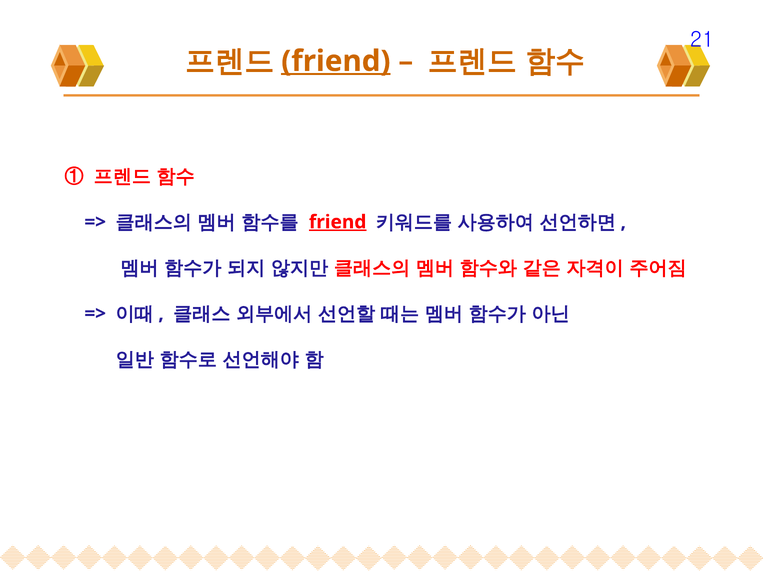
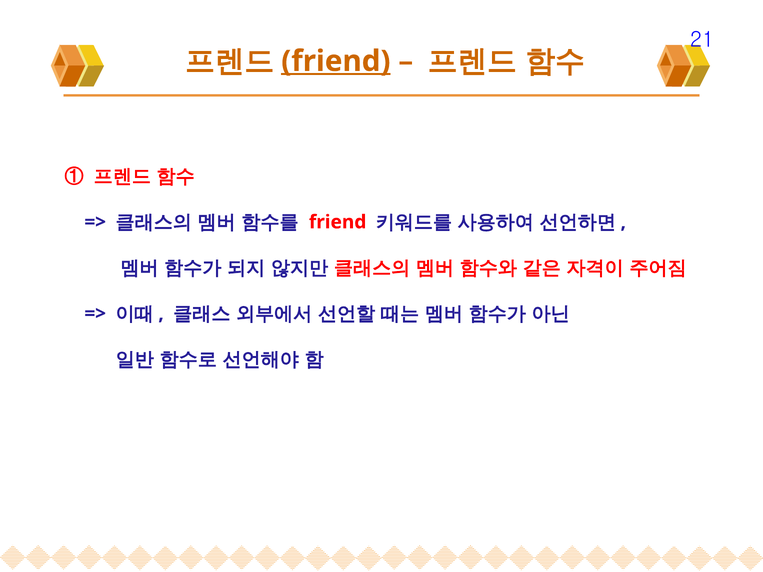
friend at (338, 222) underline: present -> none
